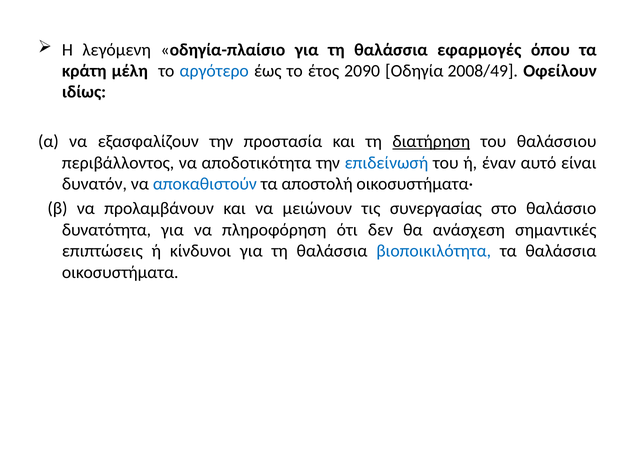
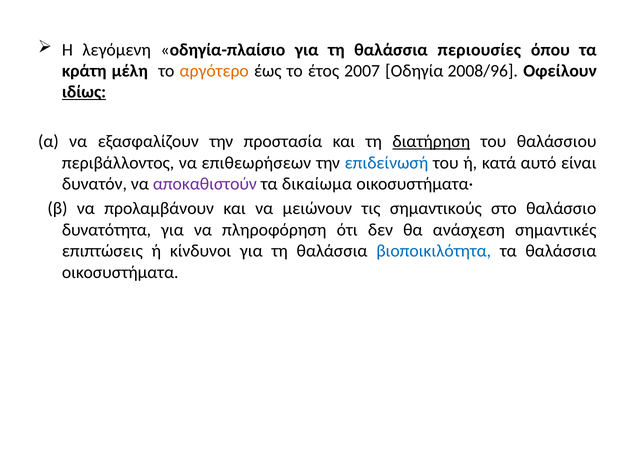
εφαρμογές: εφαρμογές -> περιουσίες
αργότερο colour: blue -> orange
2090: 2090 -> 2007
2008/49: 2008/49 -> 2008/96
ιδίως underline: none -> present
αποδοτικότητα: αποδοτικότητα -> επιθεωρήσεων
έναν: έναν -> κατά
αποκαθιστούν colour: blue -> purple
αποστολή: αποστολή -> δικαίωμα
συνεργασίας: συνεργασίας -> σημαντικούς
